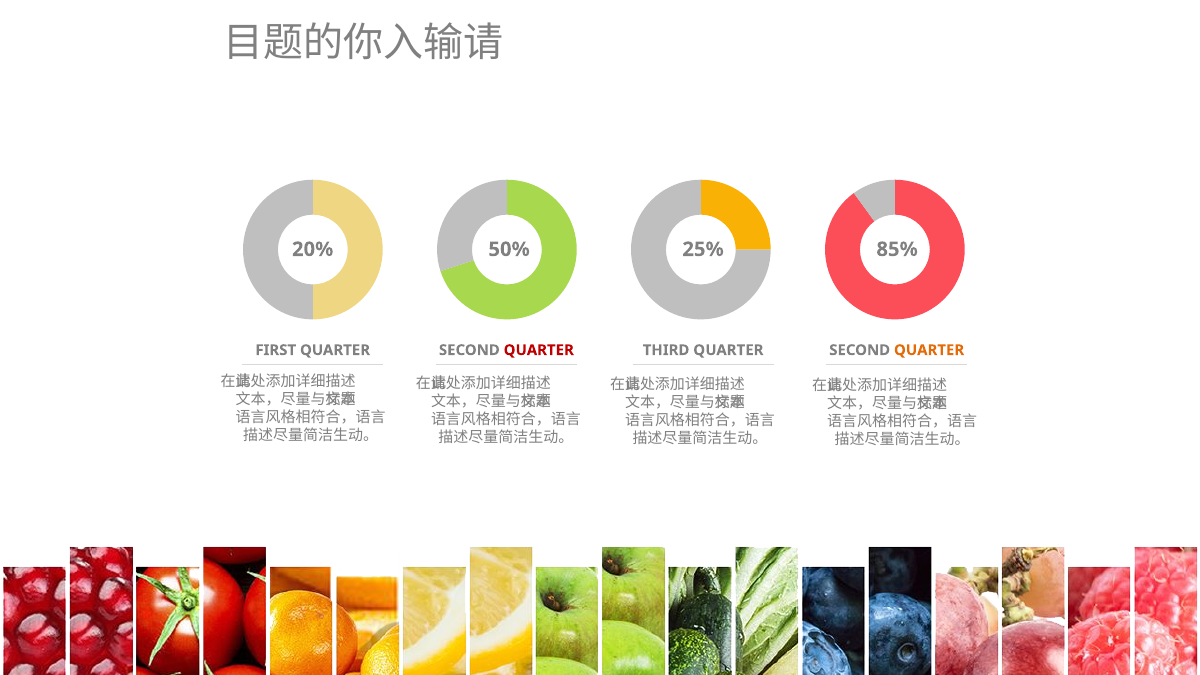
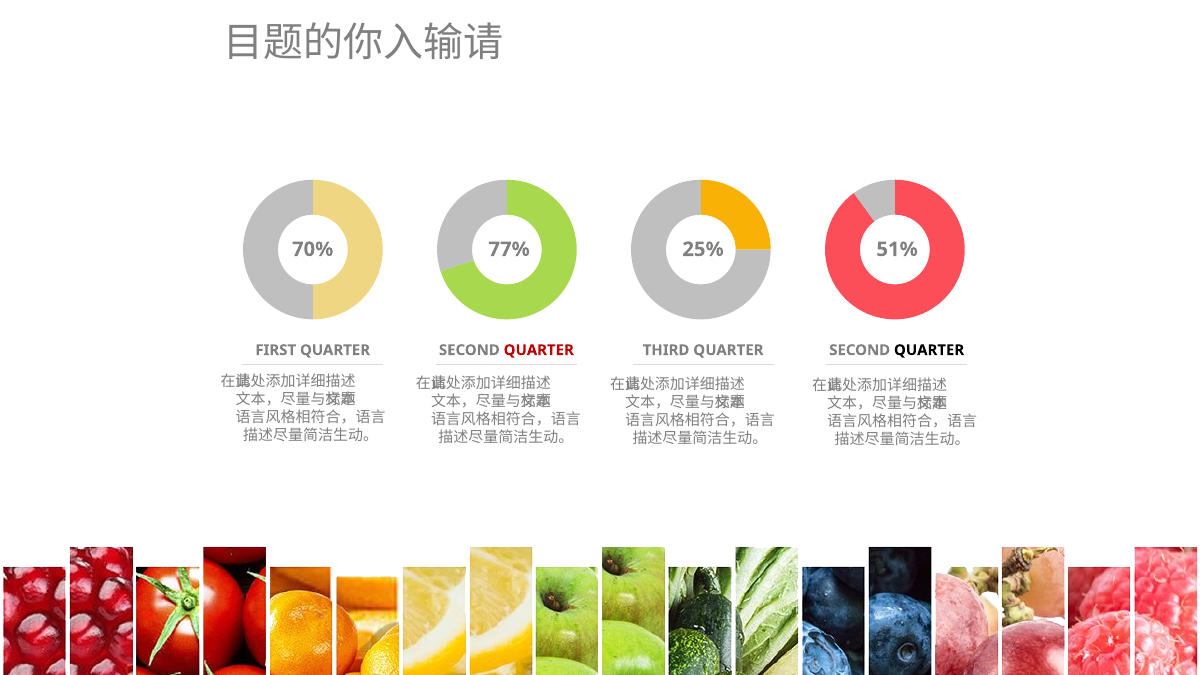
20%: 20% -> 70%
50%: 50% -> 77%
85%: 85% -> 51%
QUARTER at (929, 350) colour: orange -> black
